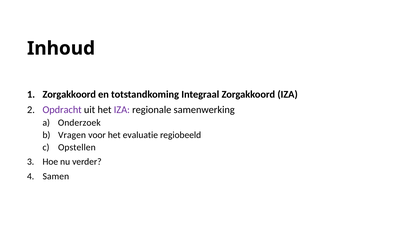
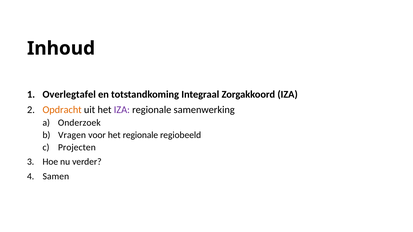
Zorgakkoord at (69, 94): Zorgakkoord -> Overlegtafel
Opdracht colour: purple -> orange
het evaluatie: evaluatie -> regionale
Opstellen: Opstellen -> Projecten
